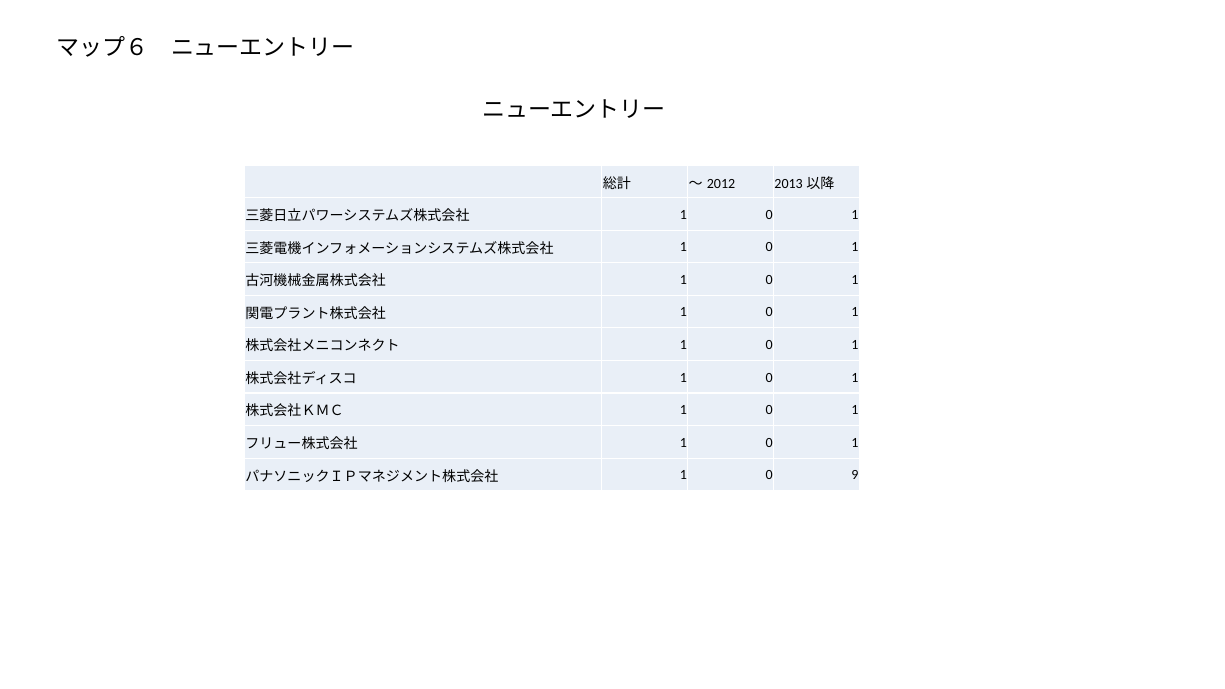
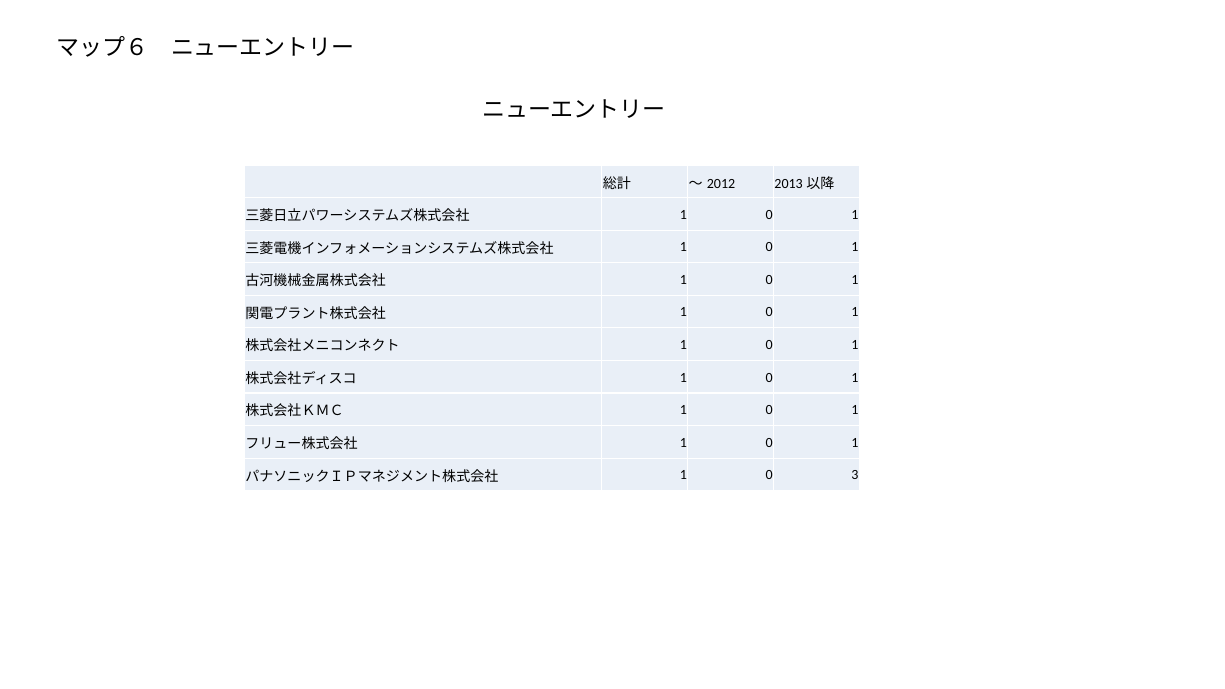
9: 9 -> 3
